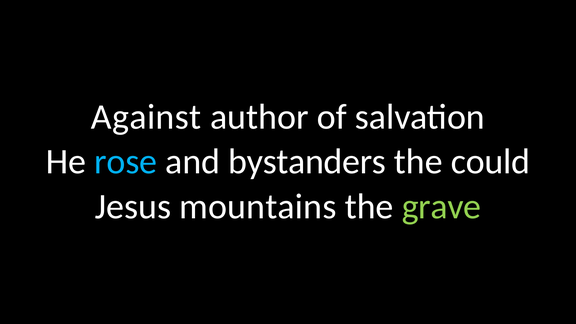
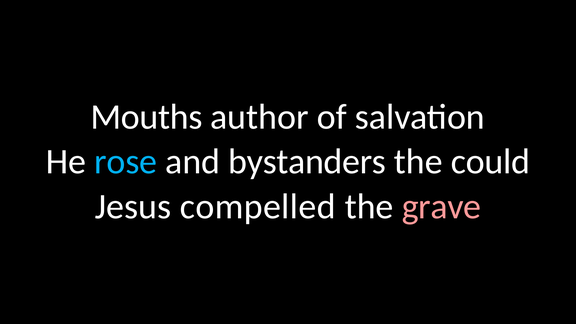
Against: Against -> Mouths
mountains: mountains -> compelled
grave colour: light green -> pink
